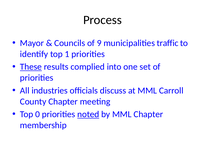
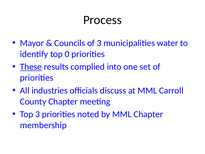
of 9: 9 -> 3
traffic: traffic -> water
1: 1 -> 0
Top 0: 0 -> 3
noted underline: present -> none
